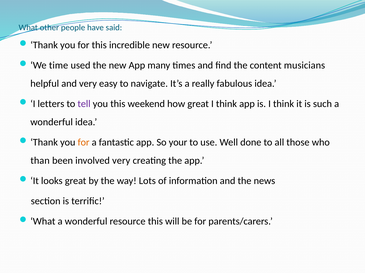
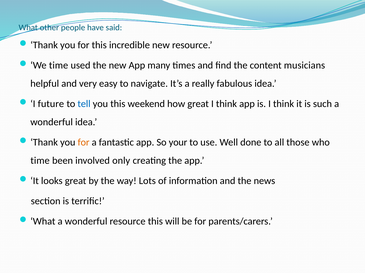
letters: letters -> future
tell colour: purple -> blue
than at (40, 161): than -> time
involved very: very -> only
